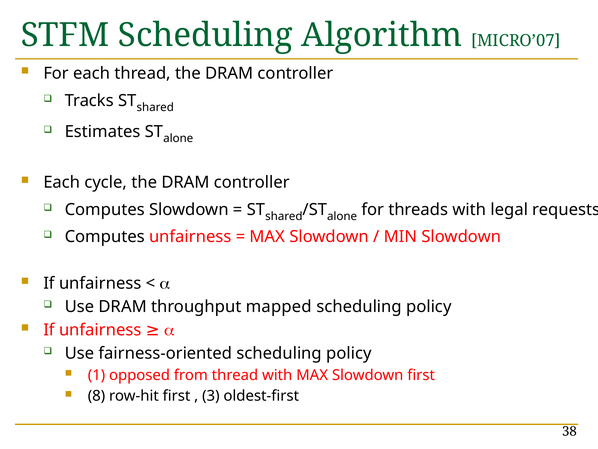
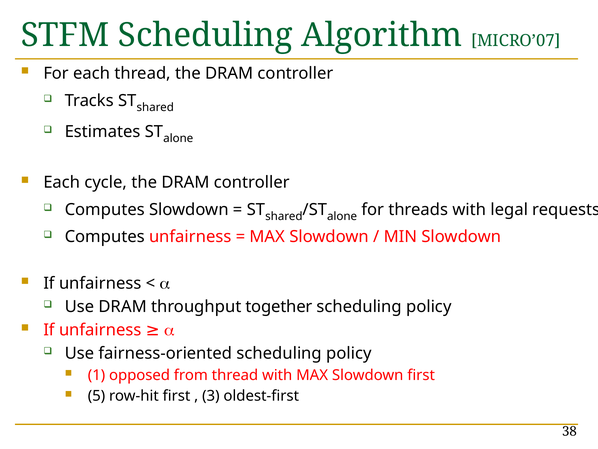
mapped: mapped -> together
8: 8 -> 5
